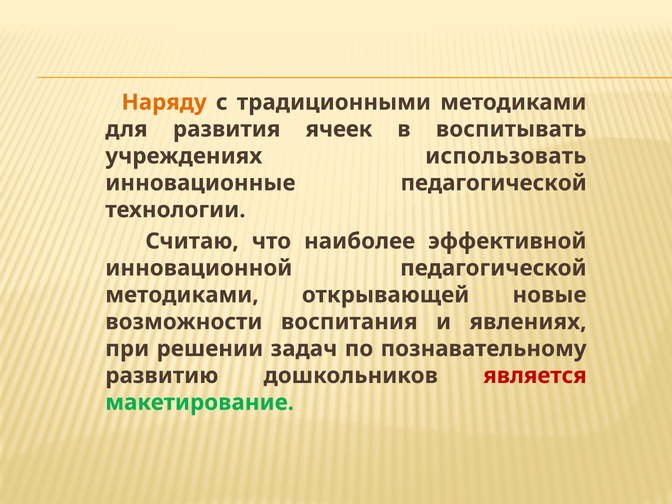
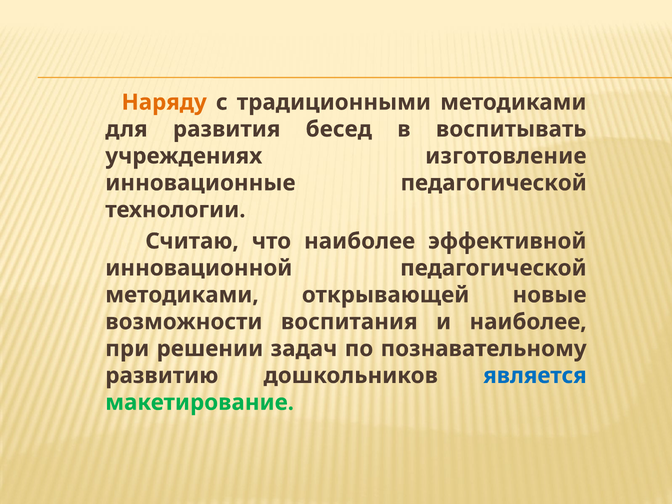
ячеек: ячеек -> бесед
использовать: использовать -> изготовление
и явлениях: явлениях -> наиболее
является colour: red -> blue
